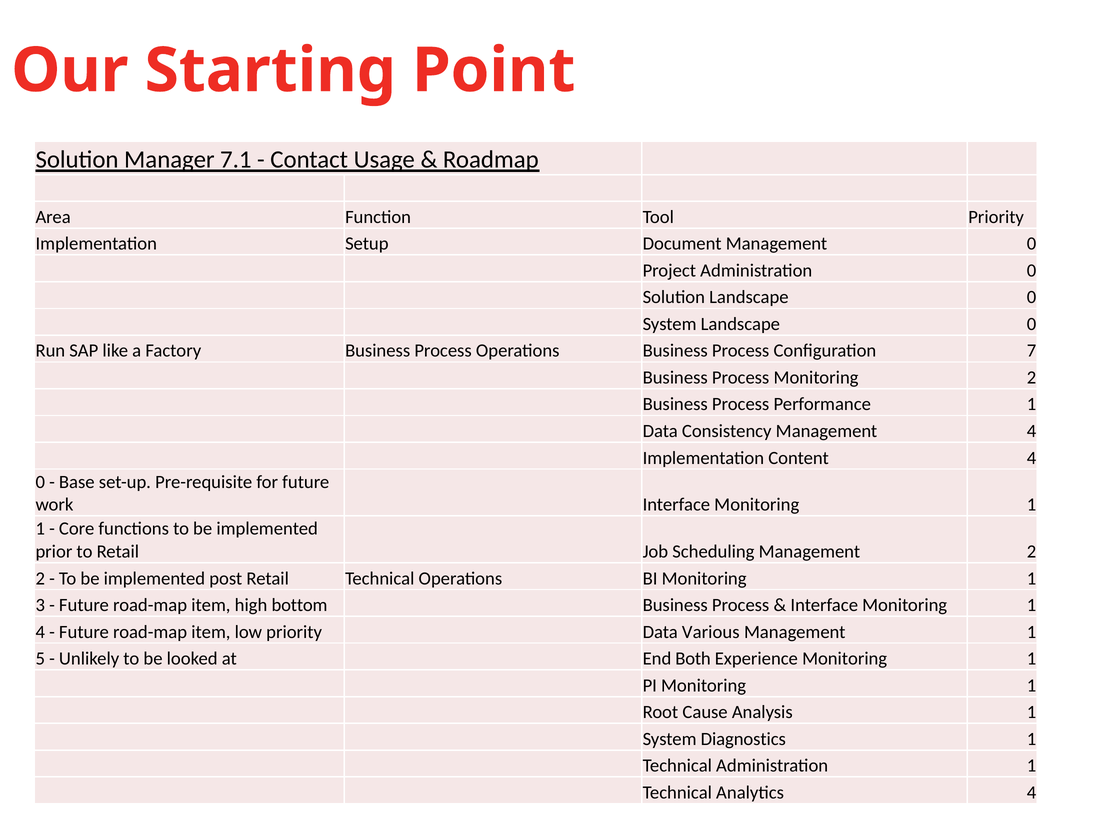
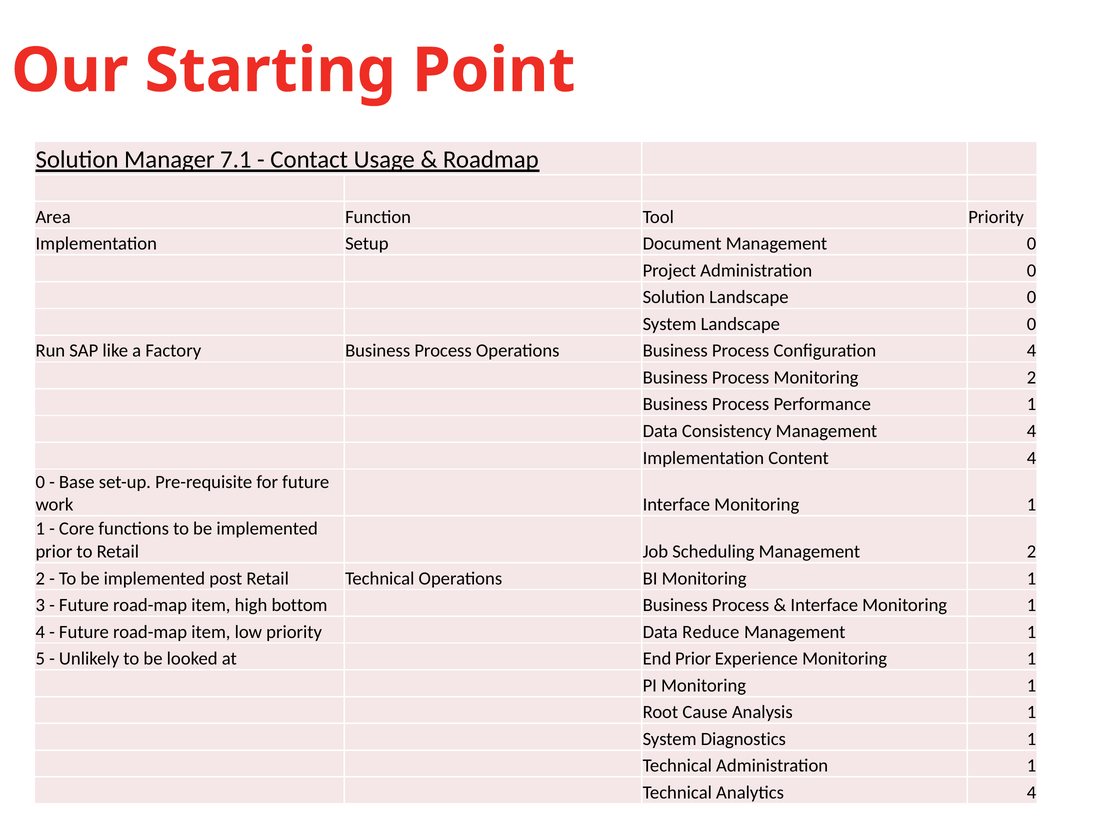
Configuration 7: 7 -> 4
Various: Various -> Reduce
End Both: Both -> Prior
